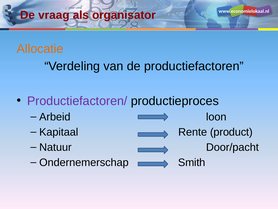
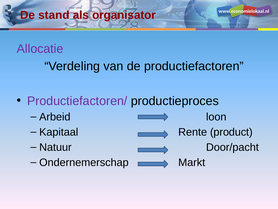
vraag: vraag -> stand
Allocatie colour: orange -> purple
Smith: Smith -> Markt
